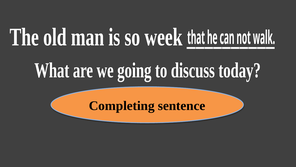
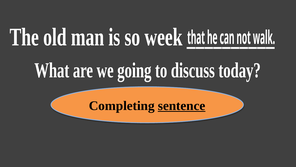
sentence underline: none -> present
